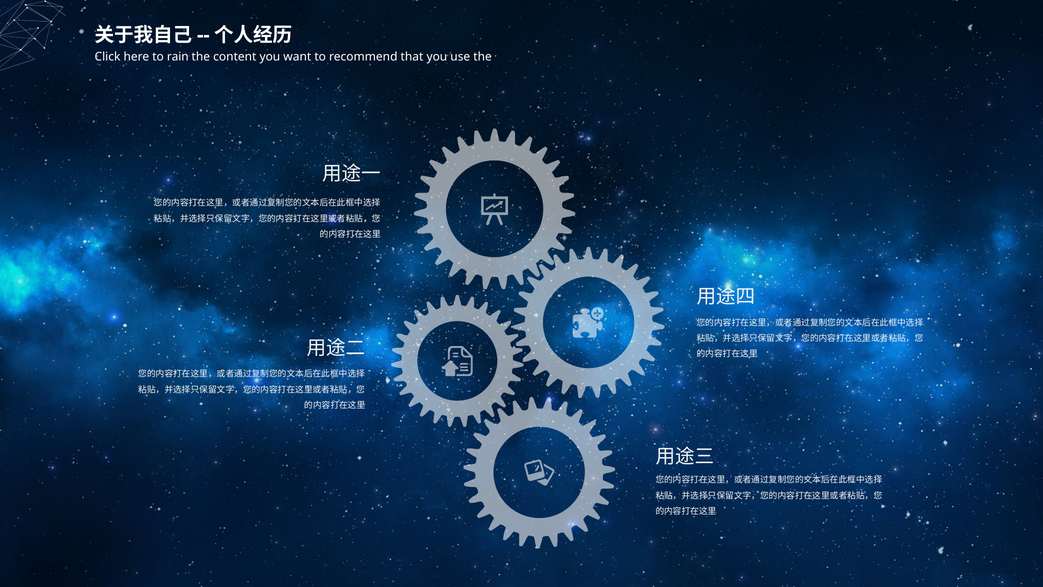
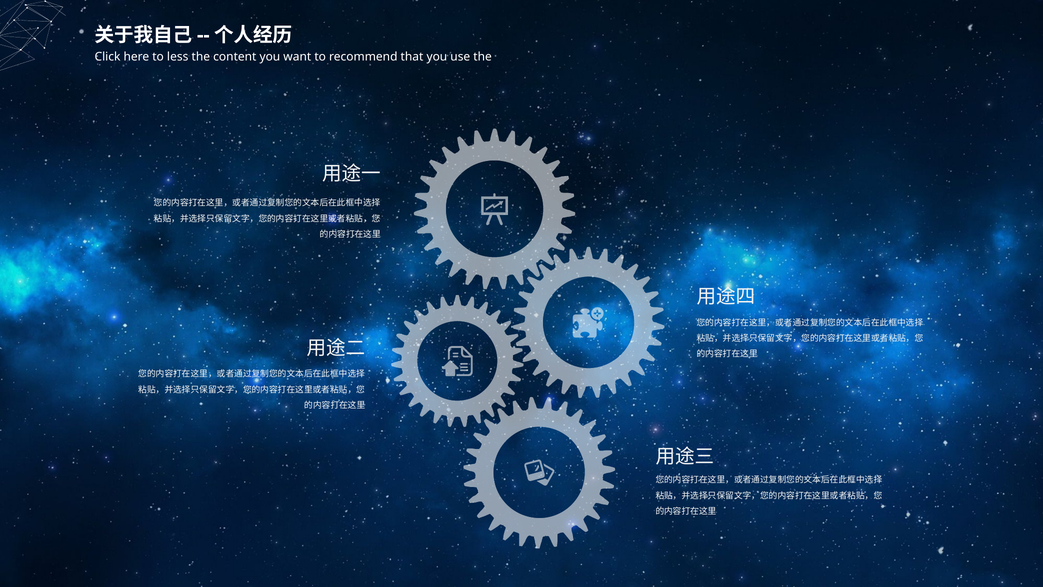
rain: rain -> less
